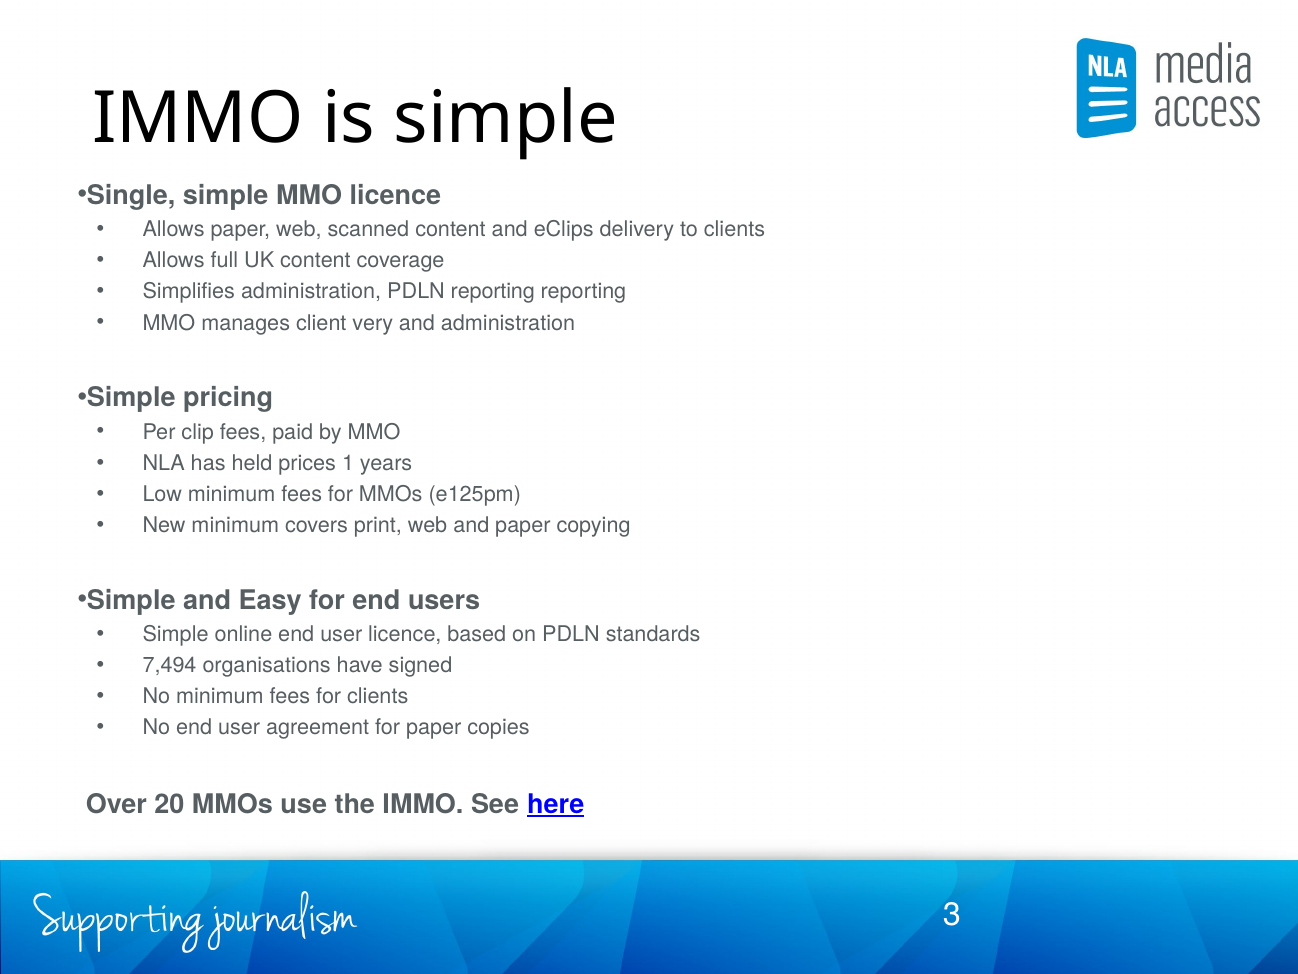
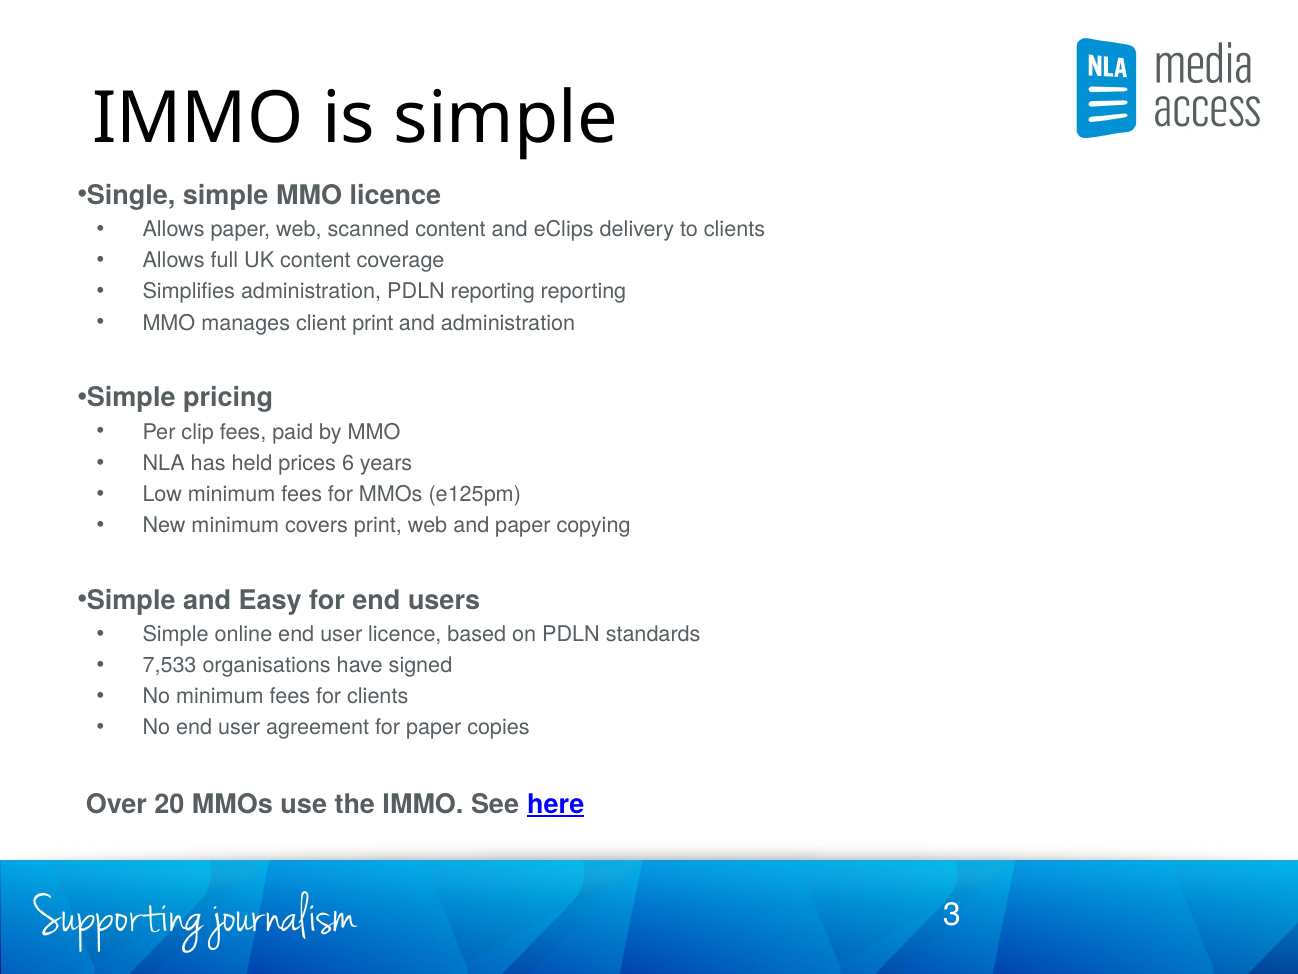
client very: very -> print
1: 1 -> 6
7,494: 7,494 -> 7,533
